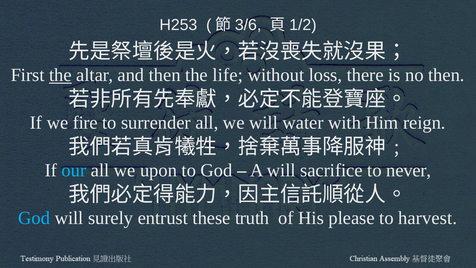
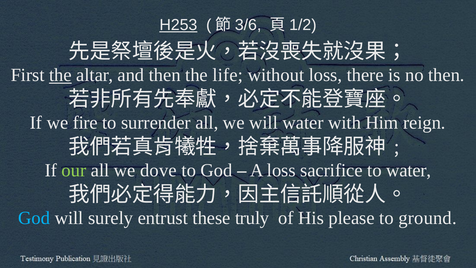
H253 underline: none -> present
our colour: light blue -> light green
upon: upon -> dove
A will: will -> loss
to never: never -> water
truth: truth -> truly
harvest: harvest -> ground
